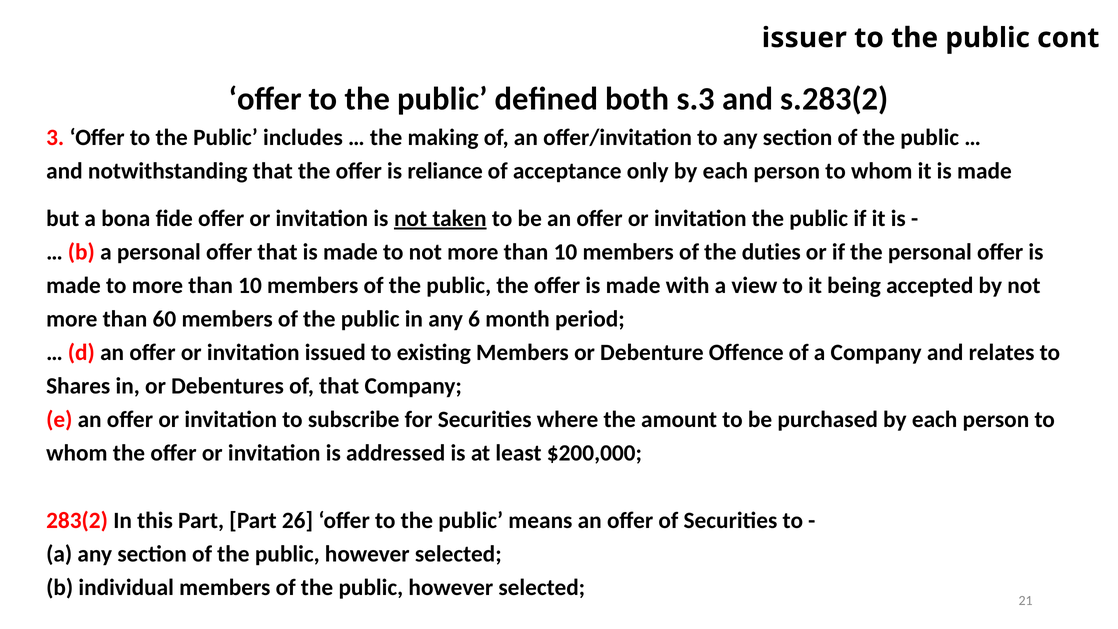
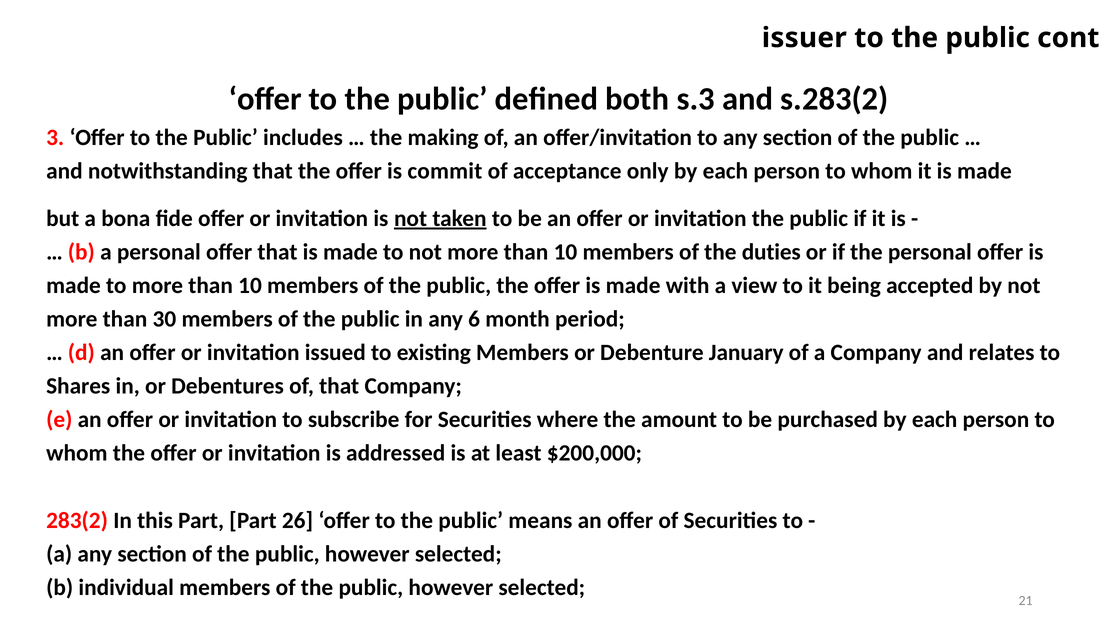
reliance: reliance -> commit
60: 60 -> 30
Offence: Offence -> January
